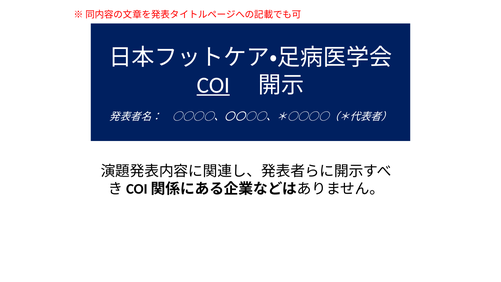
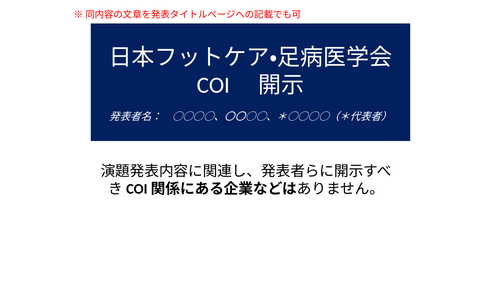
COI underline: present -> none
